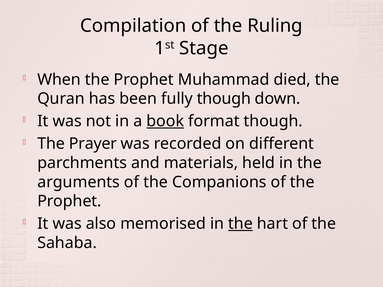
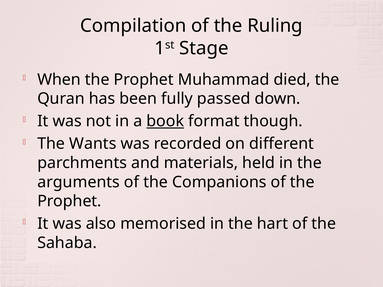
fully though: though -> passed
Prayer: Prayer -> Wants
the at (240, 224) underline: present -> none
